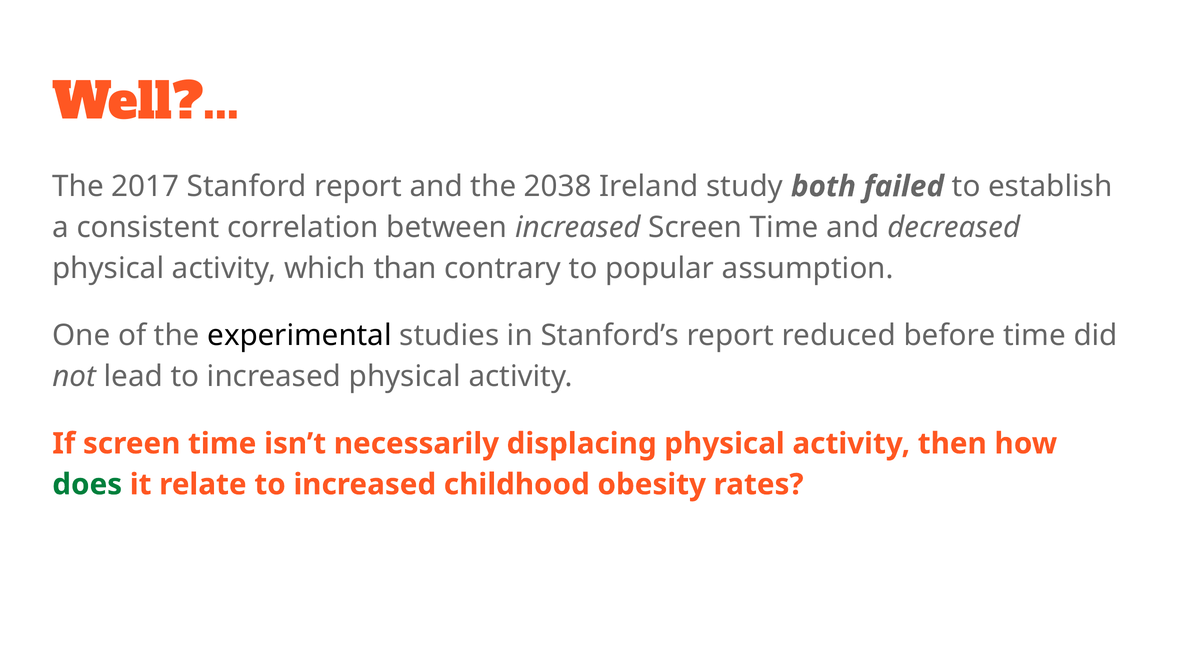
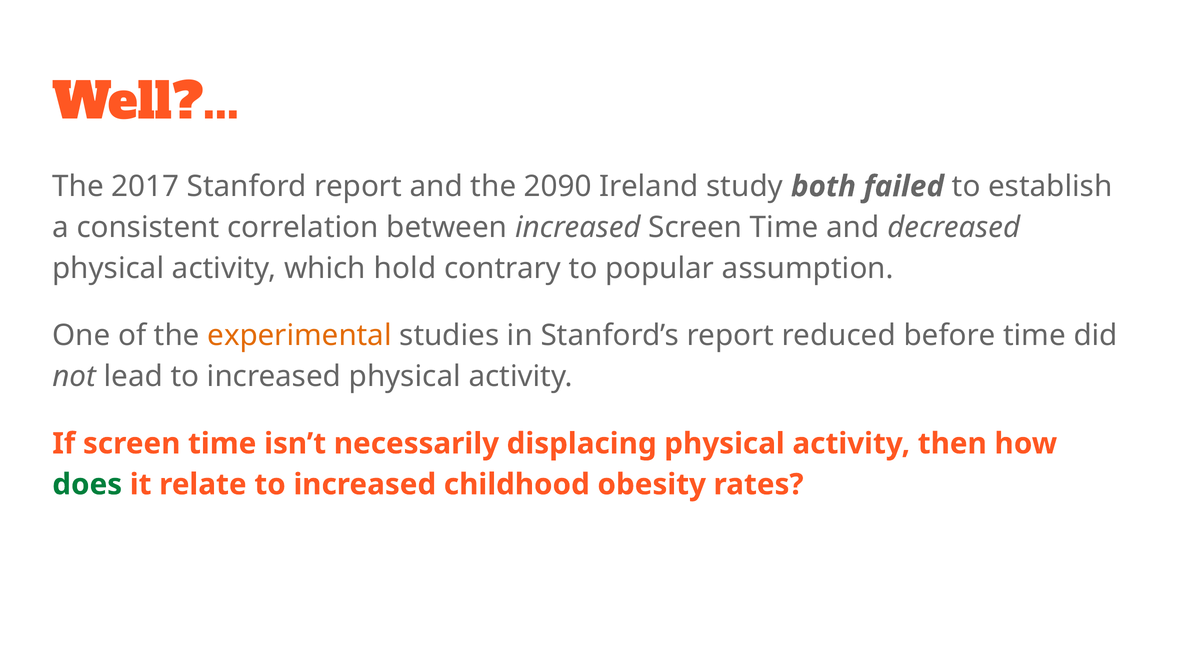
2038: 2038 -> 2090
than: than -> hold
experimental colour: black -> orange
